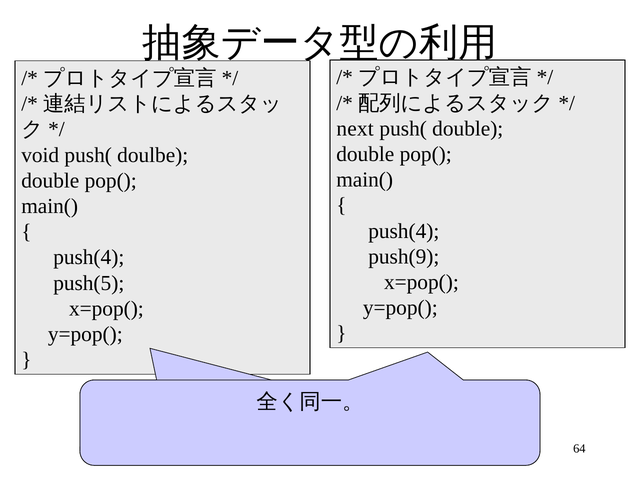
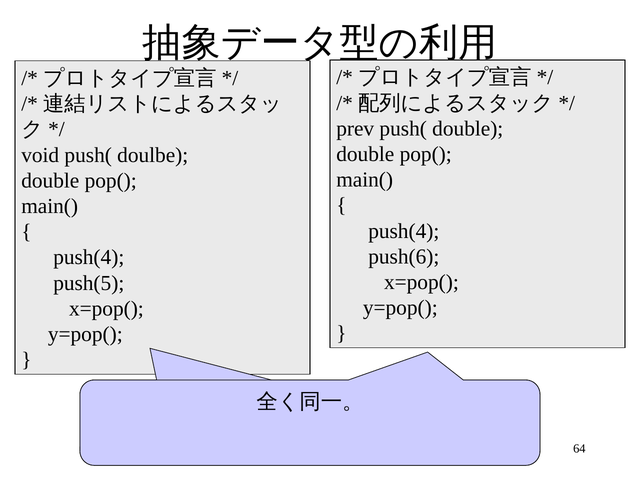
next: next -> prev
push(9: push(9 -> push(6
